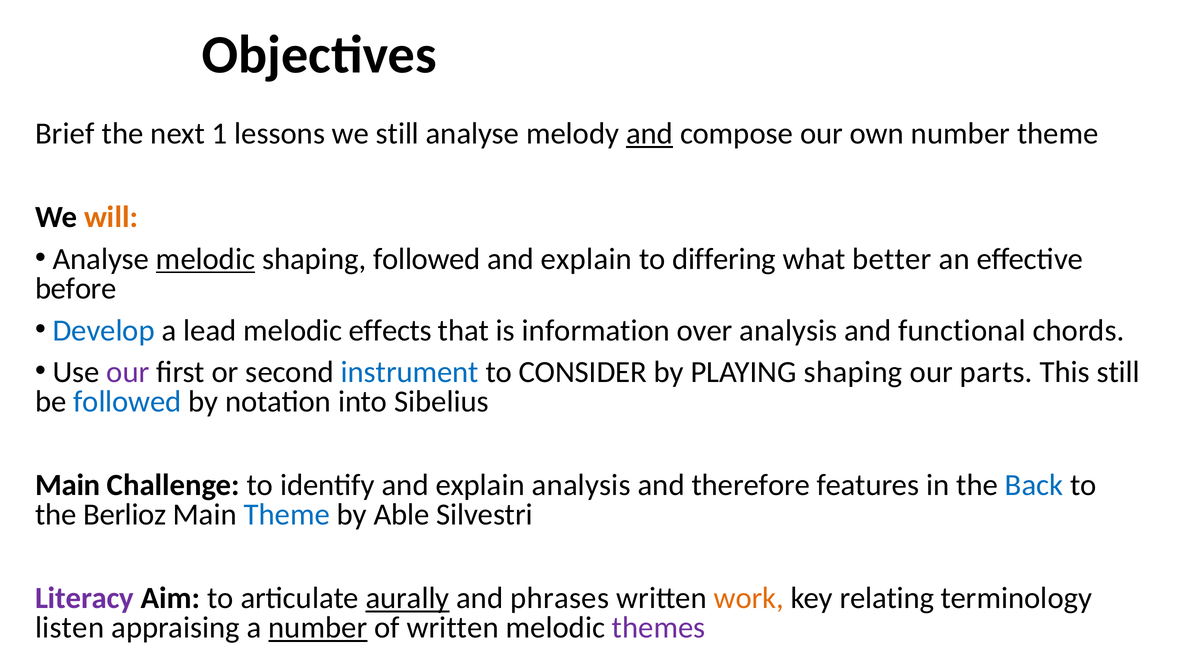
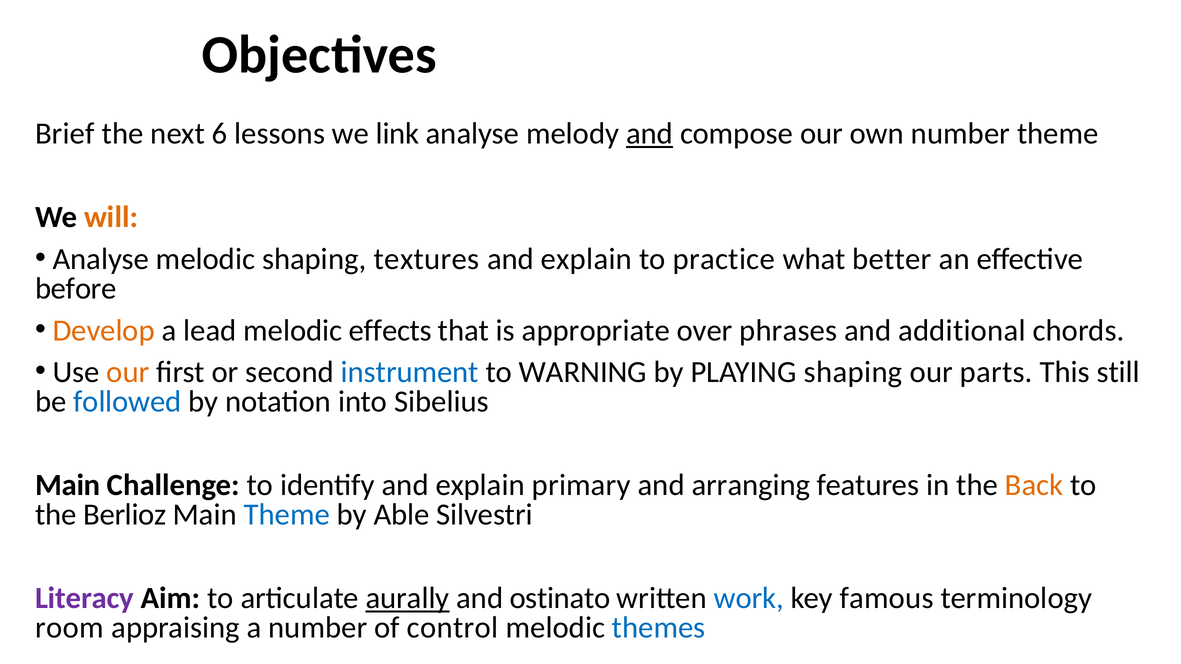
1: 1 -> 6
we still: still -> link
melodic at (206, 259) underline: present -> none
shaping followed: followed -> textures
differing: differing -> practice
Develop colour: blue -> orange
information: information -> appropriate
over analysis: analysis -> phrases
functional: functional -> additional
our at (128, 372) colour: purple -> orange
CONSIDER: CONSIDER -> WARNING
explain analysis: analysis -> primary
therefore: therefore -> arranging
Back colour: blue -> orange
phrases: phrases -> ostinato
work colour: orange -> blue
relating: relating -> famous
listen: listen -> room
number at (318, 628) underline: present -> none
of written: written -> control
themes colour: purple -> blue
